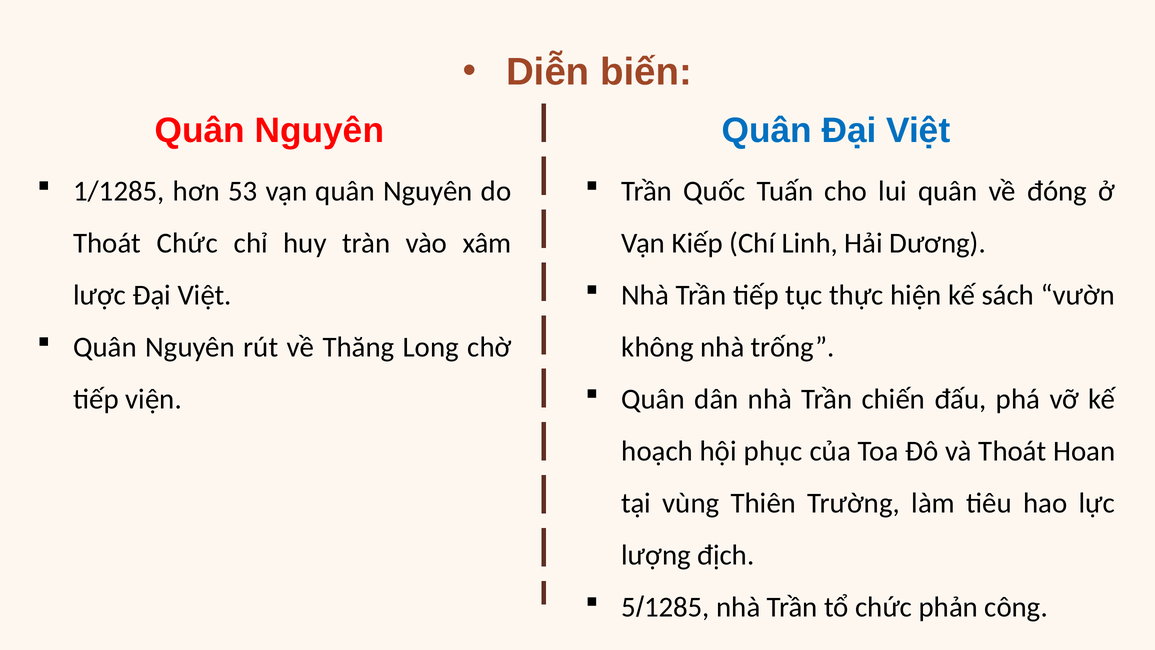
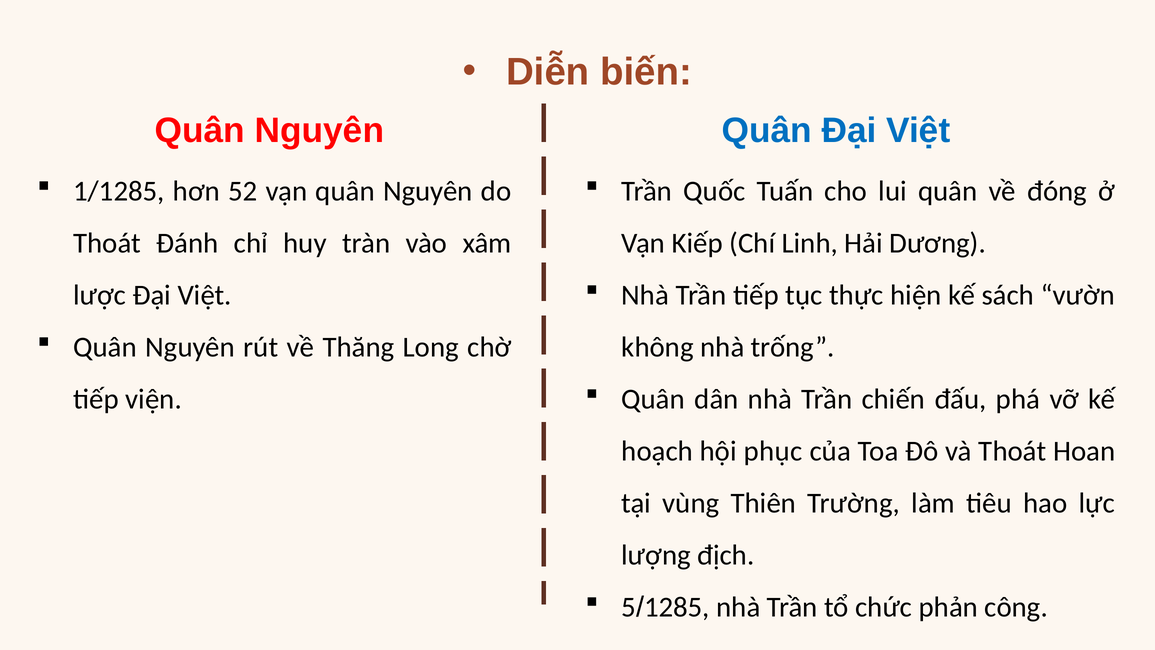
53: 53 -> 52
Thoát Chức: Chức -> Đánh
